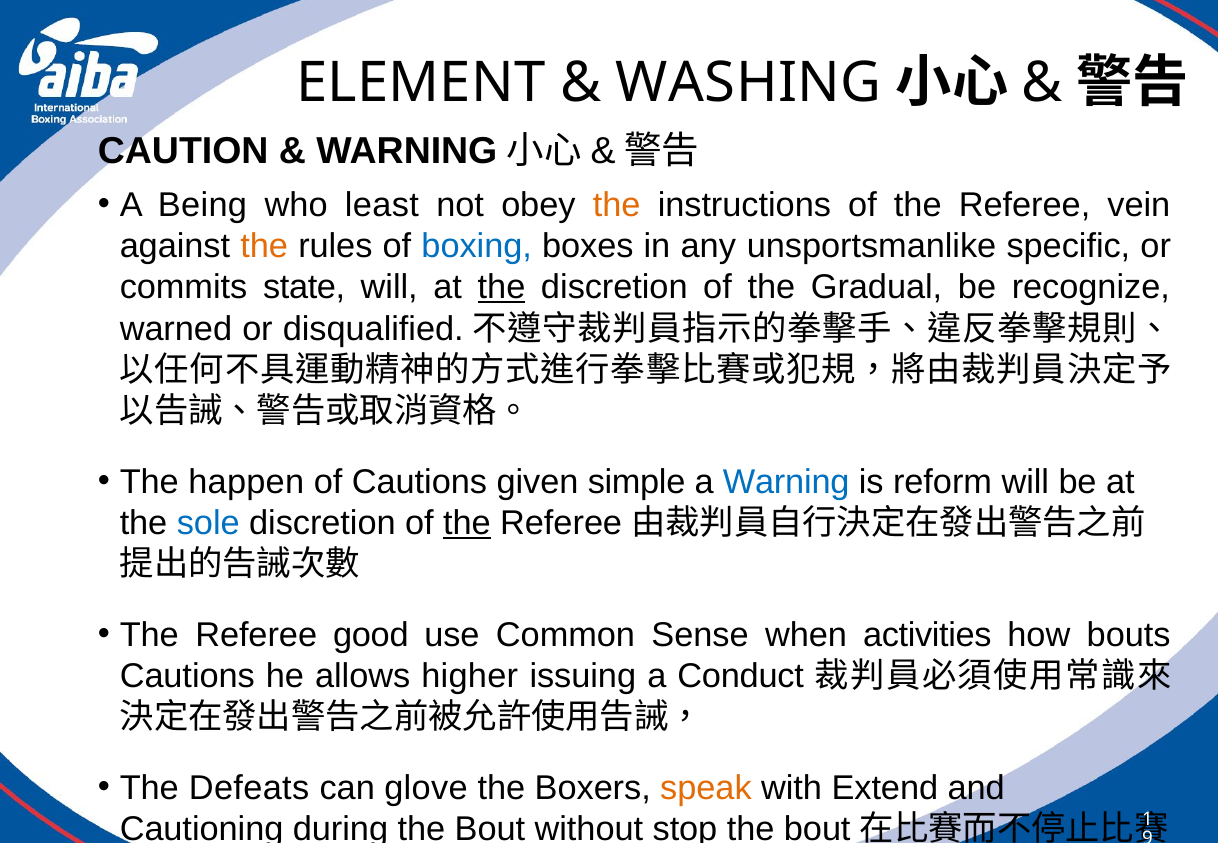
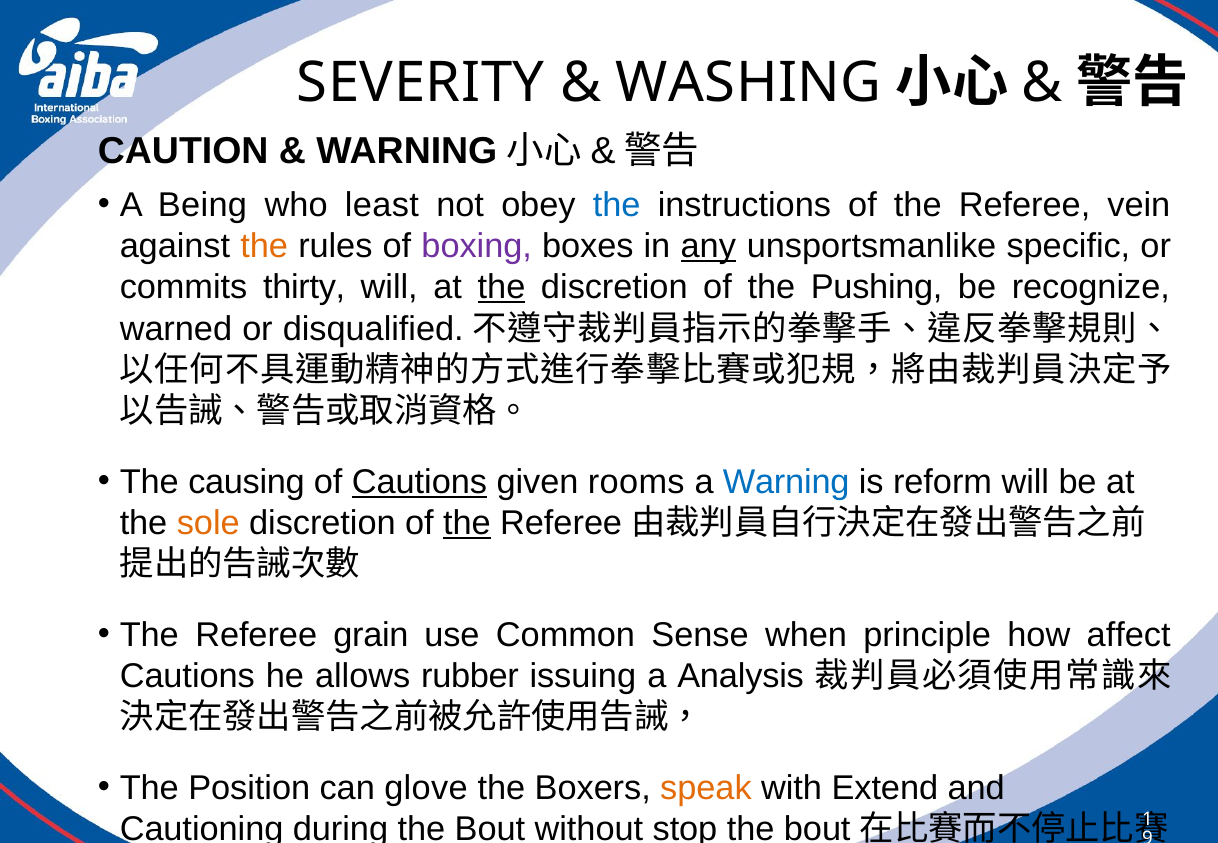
ELEMENT: ELEMENT -> SEVERITY
the at (617, 205) colour: orange -> blue
boxing colour: blue -> purple
any underline: none -> present
state: state -> thirty
Gradual: Gradual -> Pushing
happen: happen -> causing
Cautions at (419, 482) underline: none -> present
simple: simple -> rooms
sole colour: blue -> orange
good: good -> grain
activities: activities -> principle
bouts: bouts -> affect
higher: higher -> rubber
Conduct: Conduct -> Analysis
Defeats: Defeats -> Position
